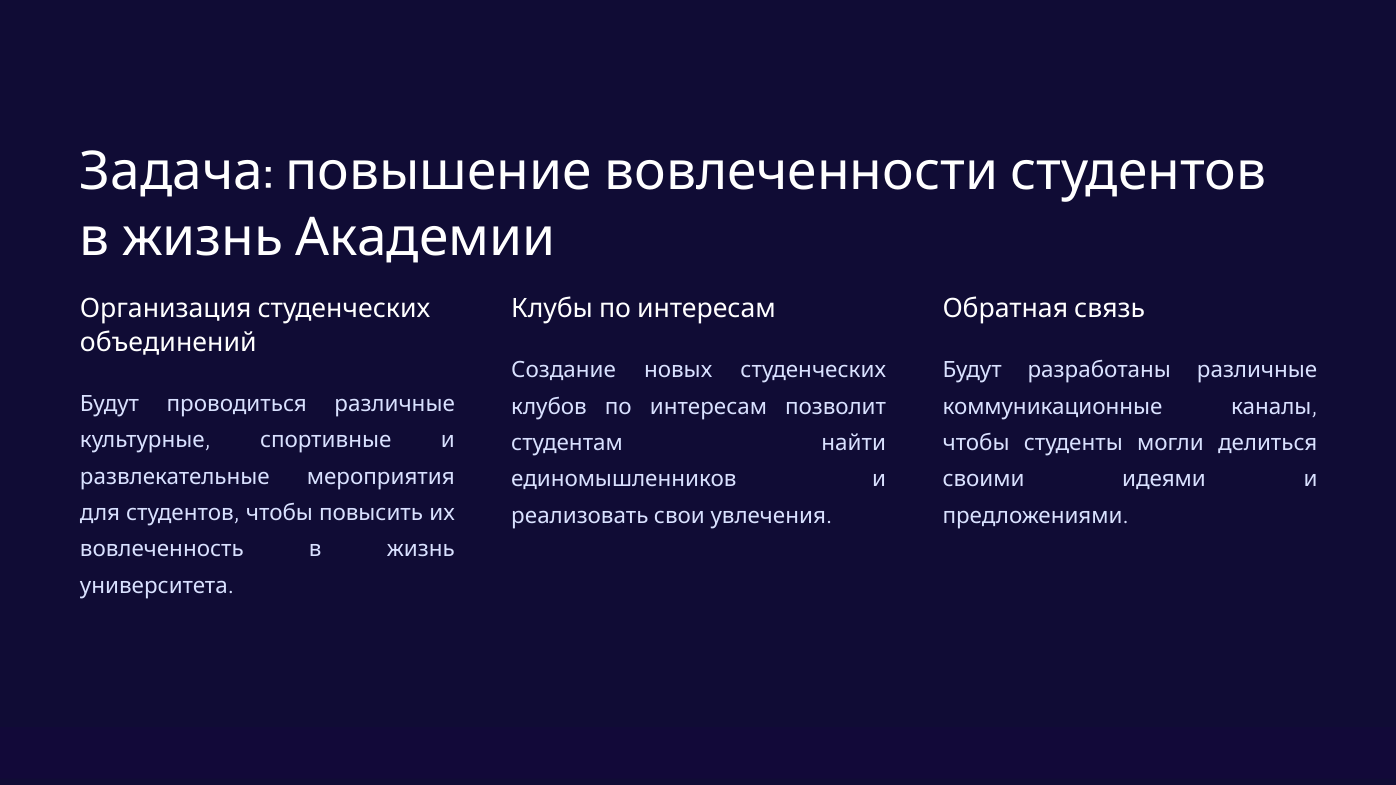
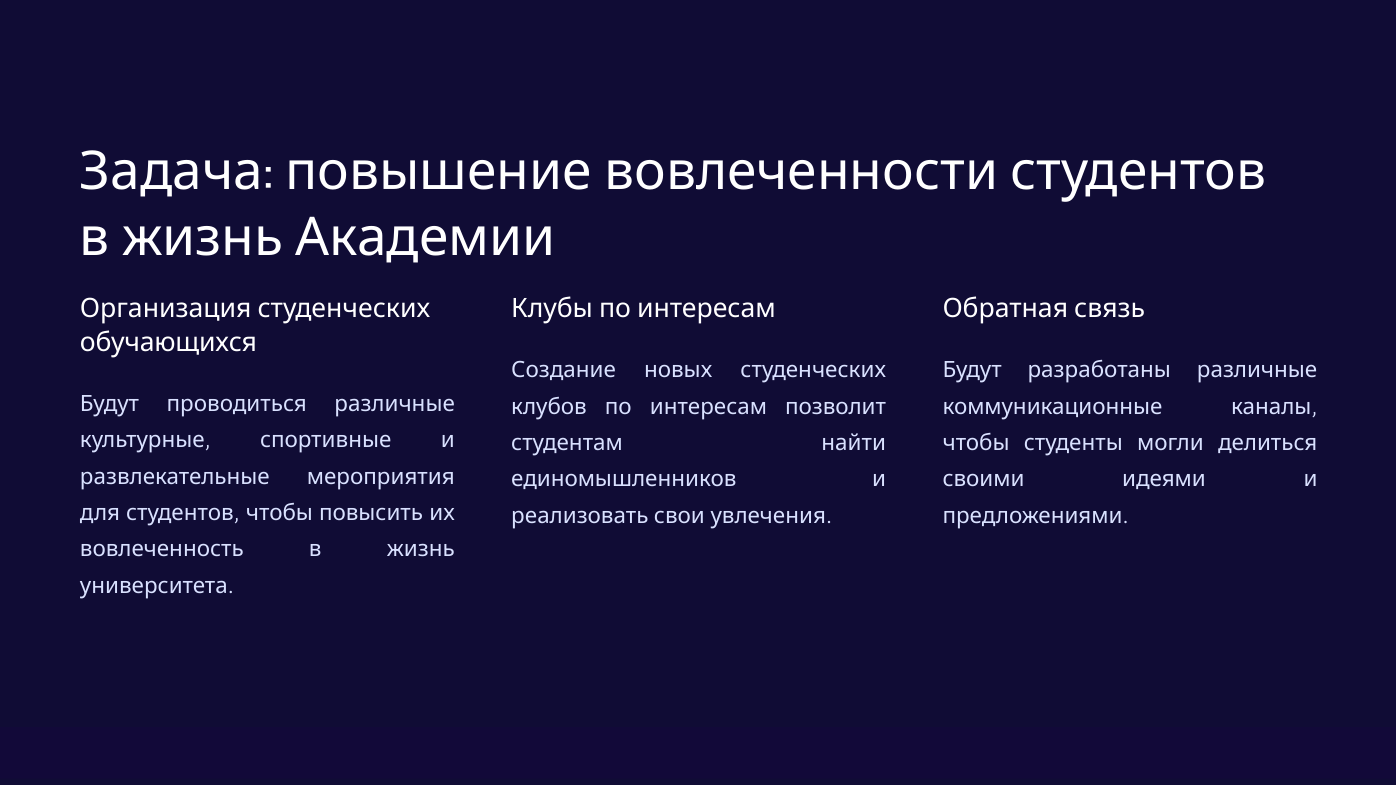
объединений: объединений -> обучающихся
